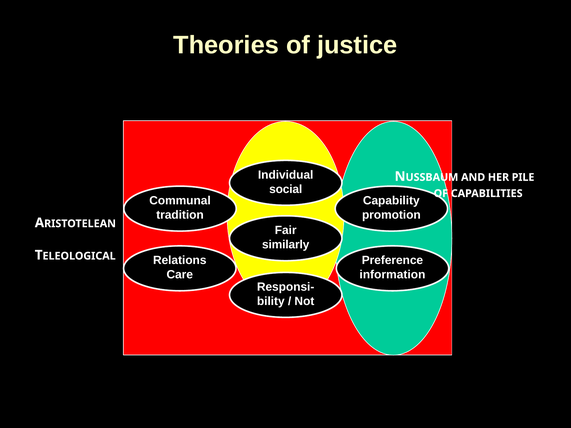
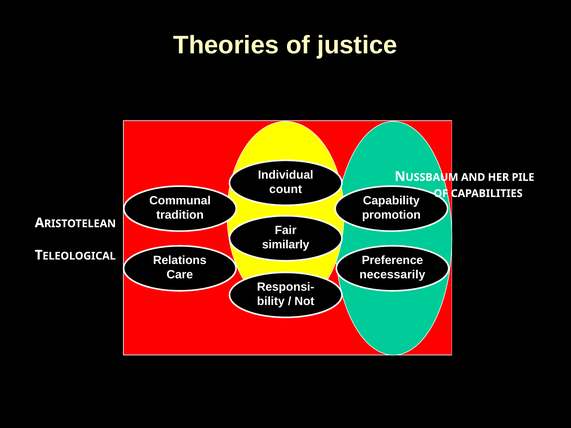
social: social -> count
information: information -> necessarily
